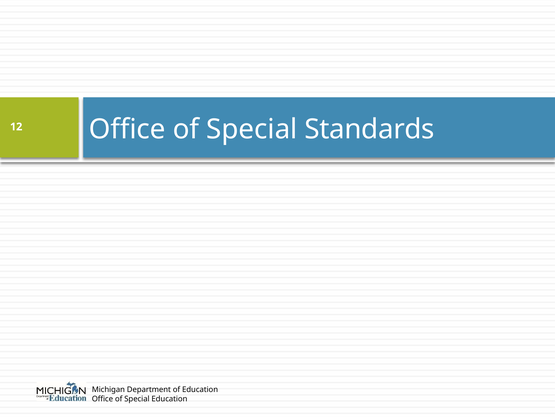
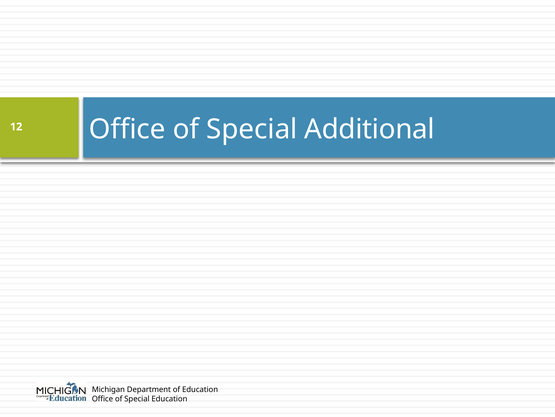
Standards: Standards -> Additional
